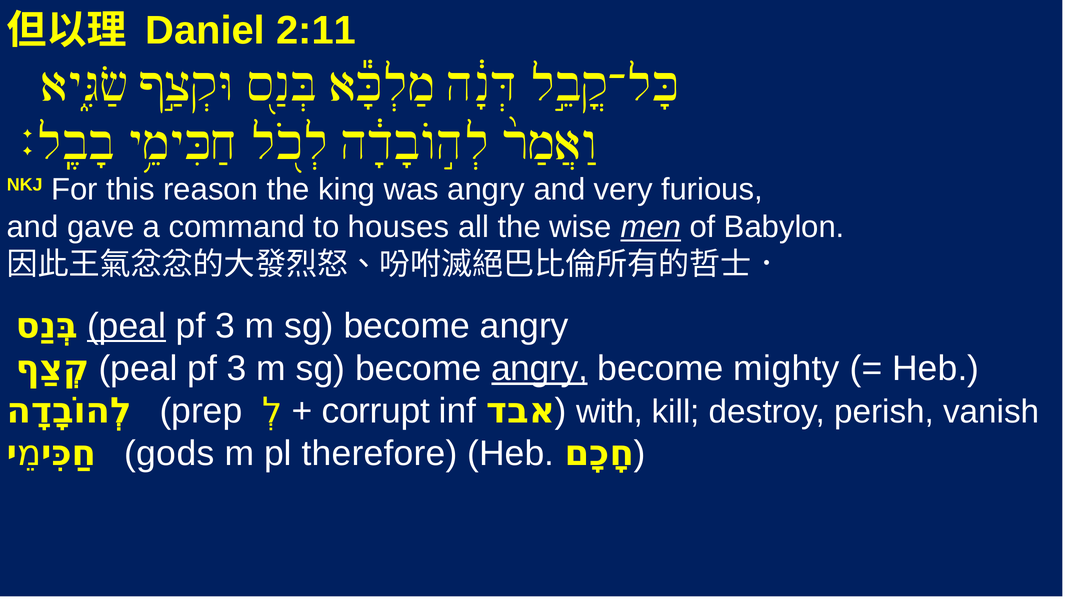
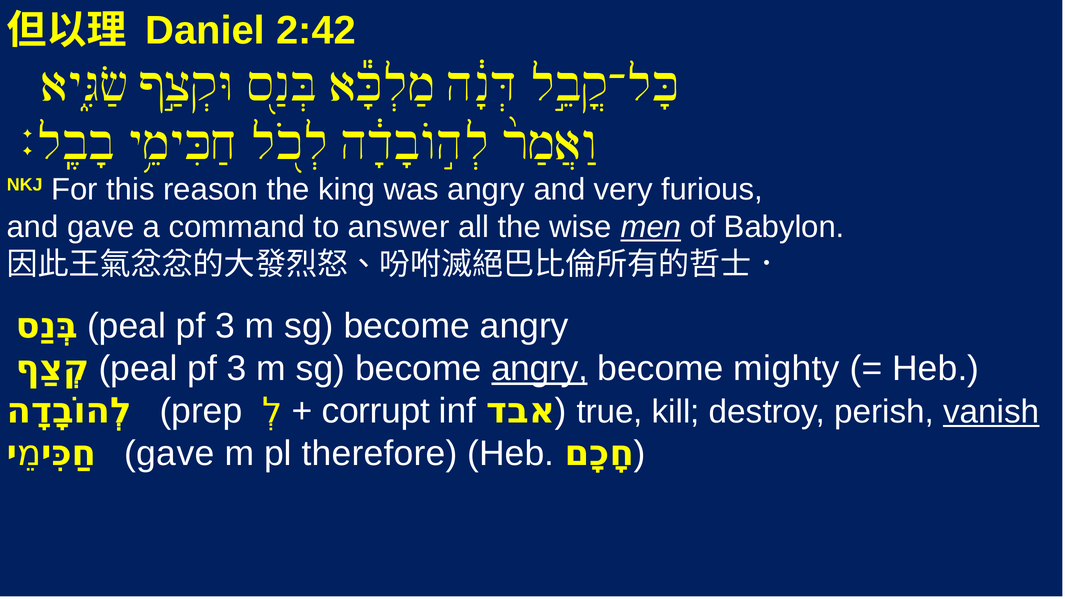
2:11: 2:11 -> 2:42
houses: houses -> answer
peal at (127, 326) underline: present -> none
with: with -> true
vanish underline: none -> present
gods at (169, 454): gods -> gave
